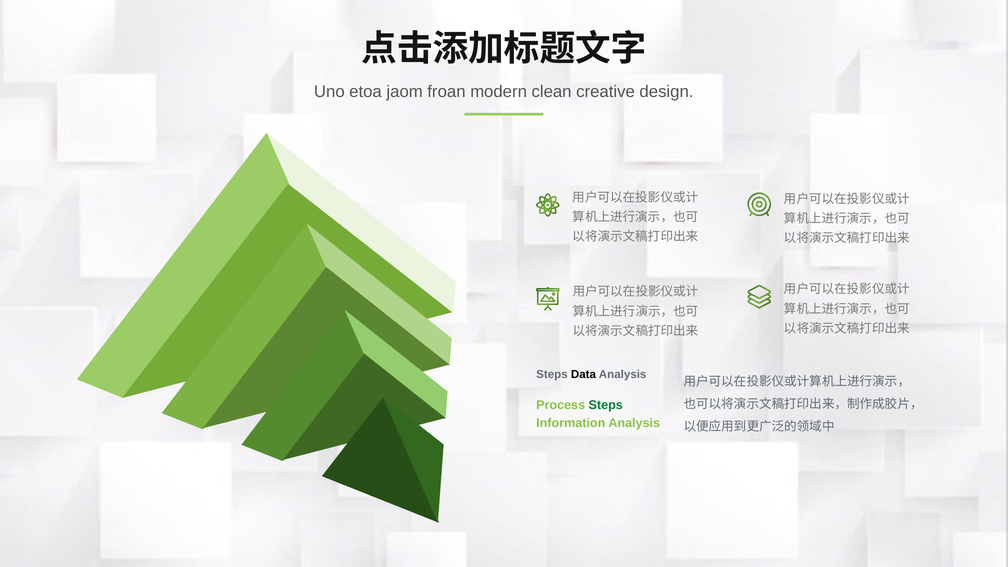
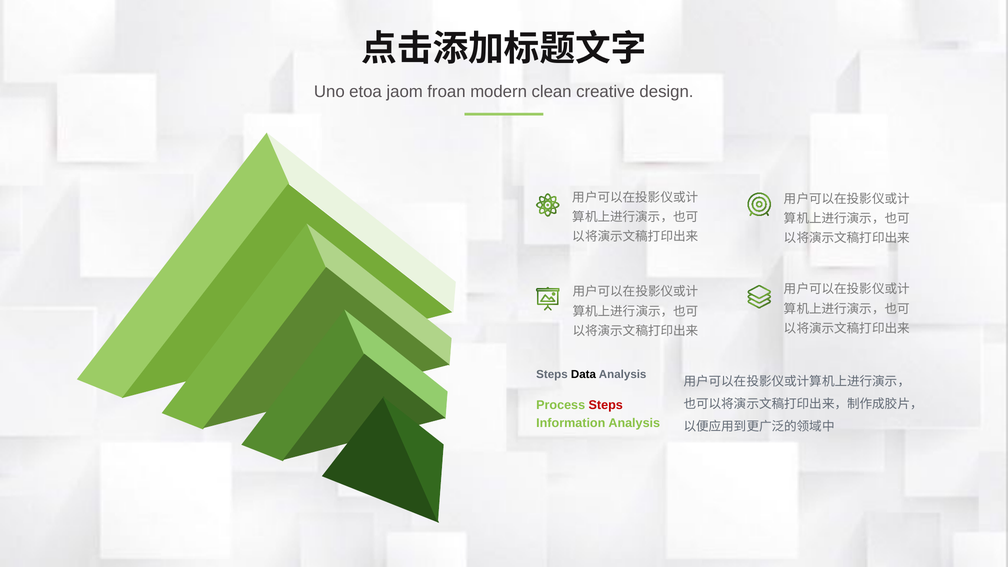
Steps at (606, 405) colour: green -> red
